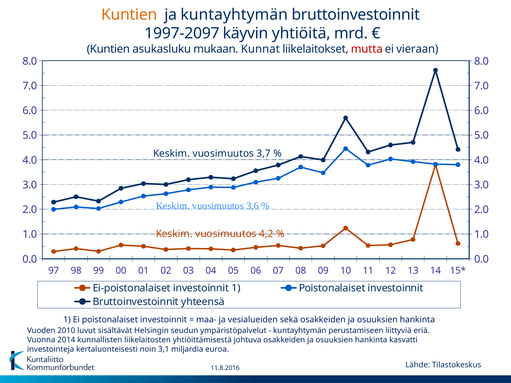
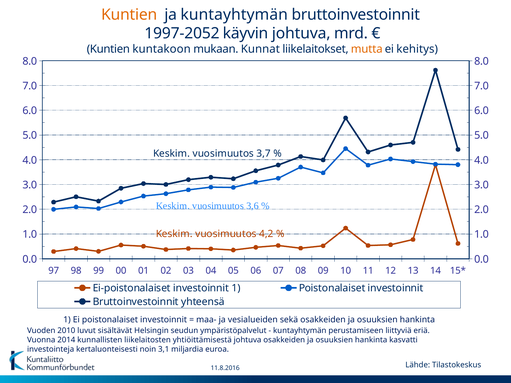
1997-2097: 1997-2097 -> 1997-2052
käyvin yhtiöitä: yhtiöitä -> johtuva
asukasluku: asukasluku -> kuntakoon
mutta colour: red -> orange
vieraan: vieraan -> kehitys
